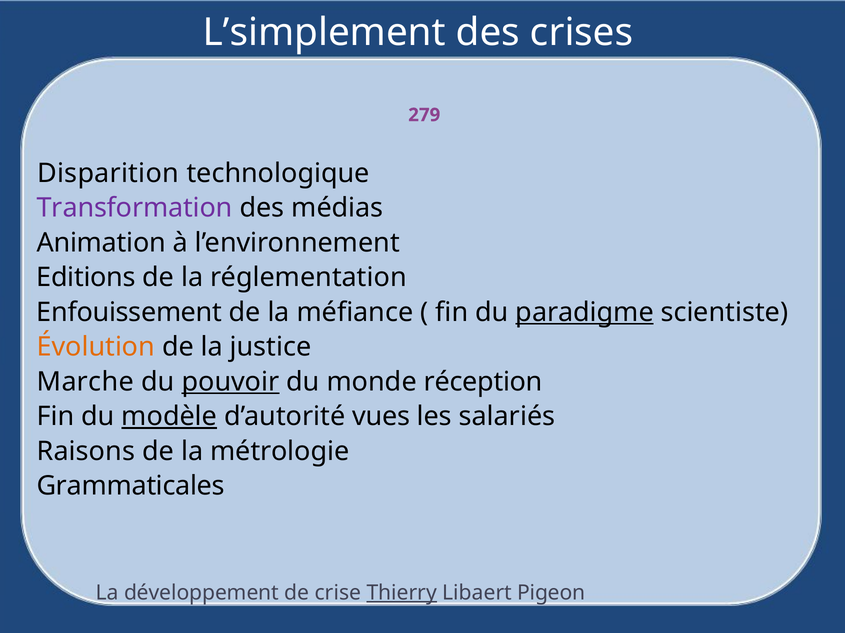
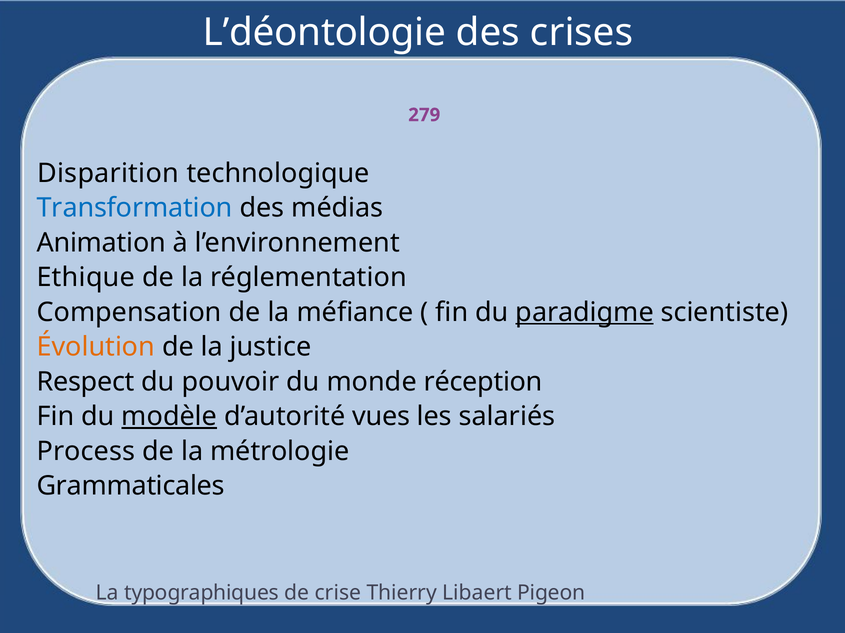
L’simplement: L’simplement -> L’déontologie
Transformation colour: purple -> blue
Editions: Editions -> Ethique
Enfouissement: Enfouissement -> Compensation
Marche: Marche -> Respect
pouvoir underline: present -> none
Raisons: Raisons -> Process
développement: développement -> typographiques
Thierry underline: present -> none
